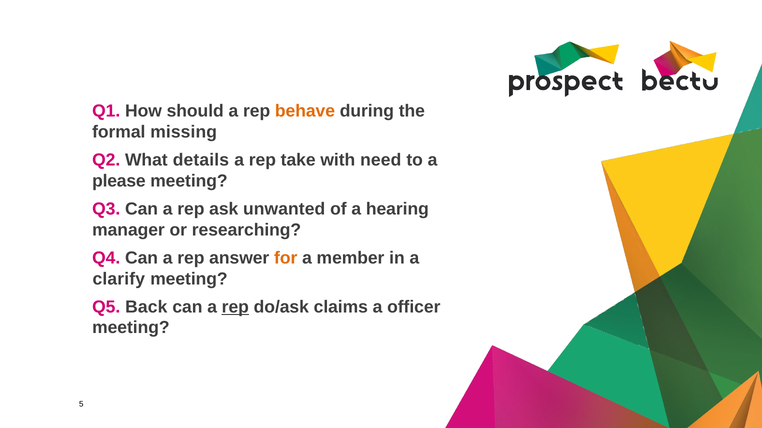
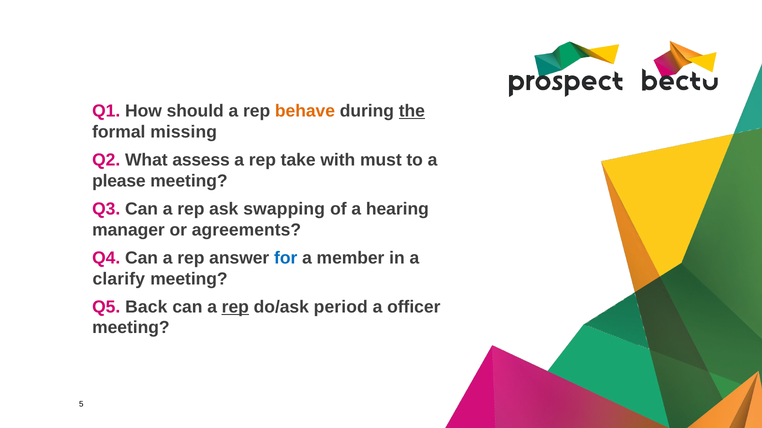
the underline: none -> present
details: details -> assess
need: need -> must
unwanted: unwanted -> swapping
researching: researching -> agreements
for colour: orange -> blue
claims: claims -> period
